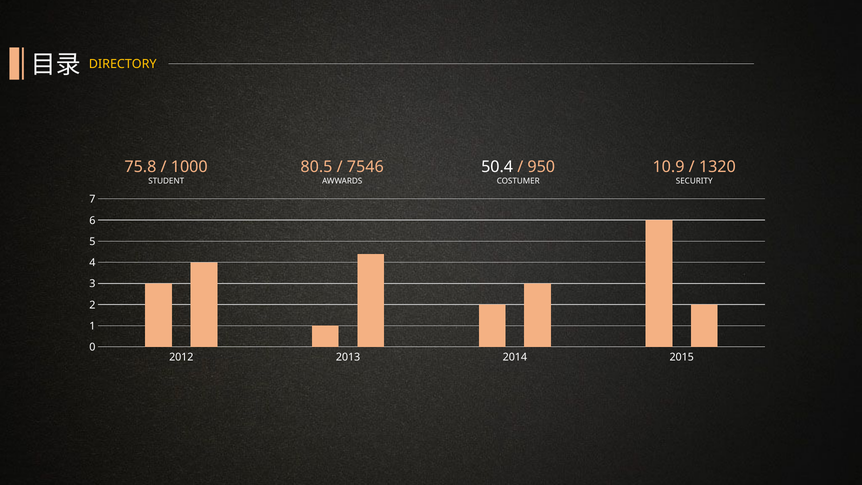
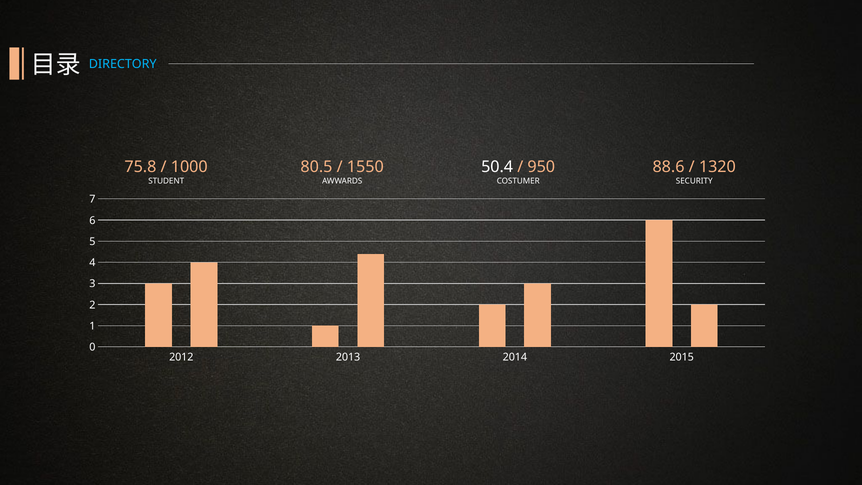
DIRECTORY colour: yellow -> light blue
7546: 7546 -> 1550
10.9: 10.9 -> 88.6
